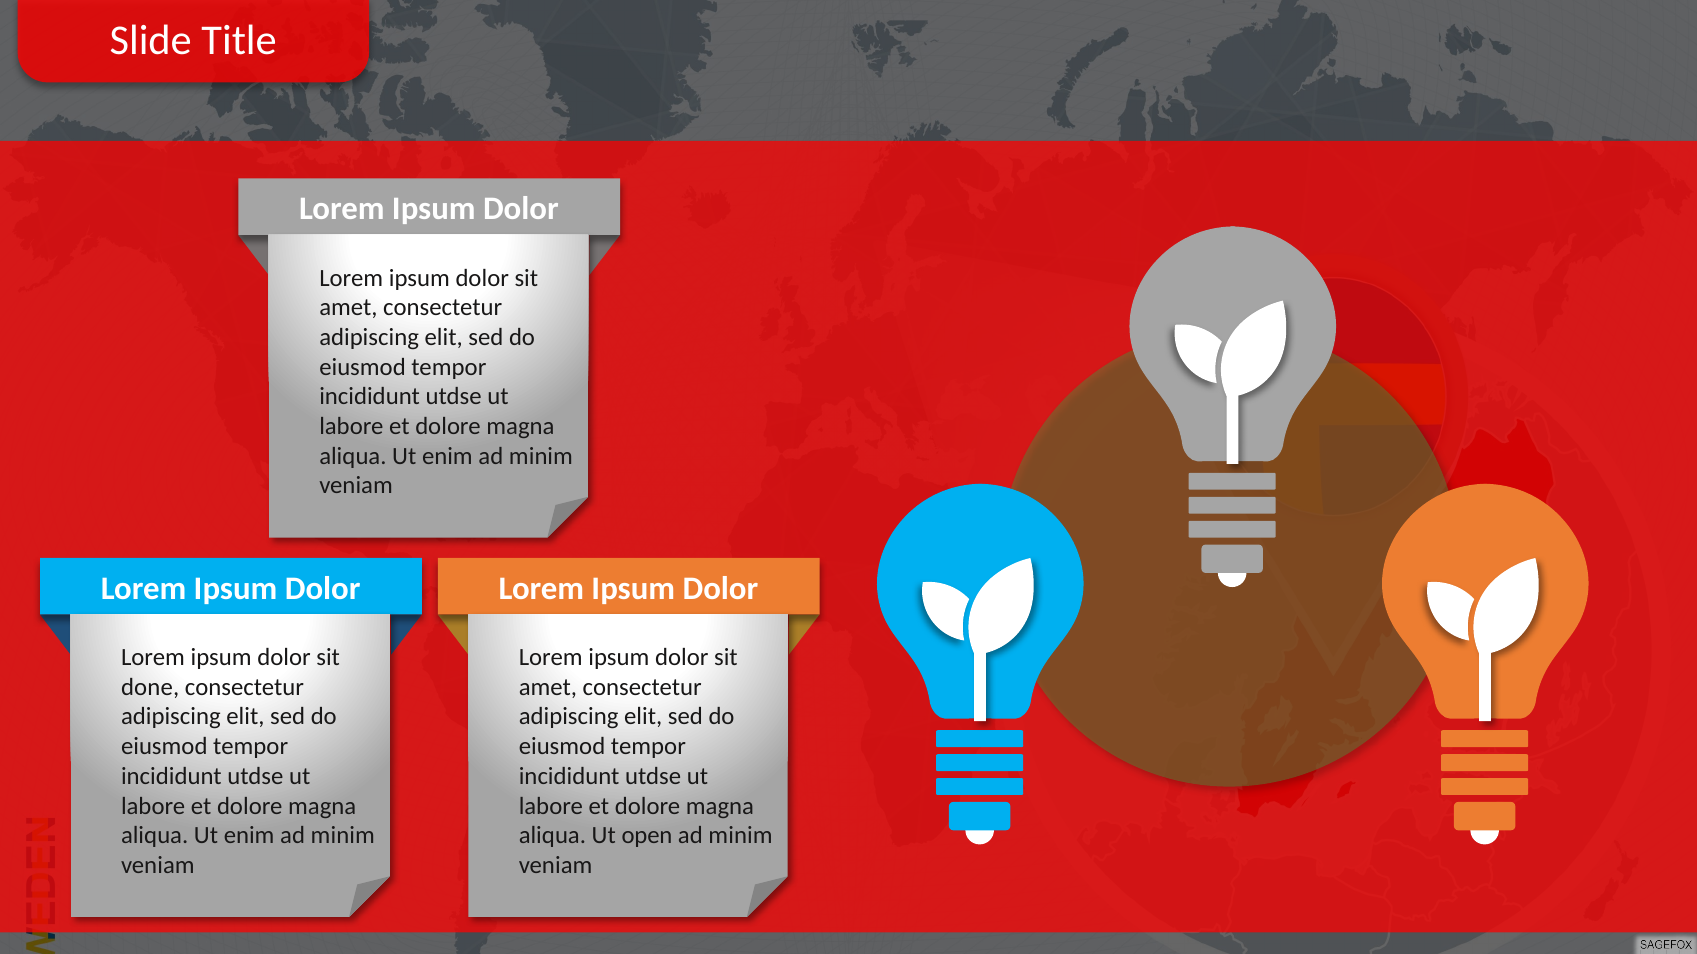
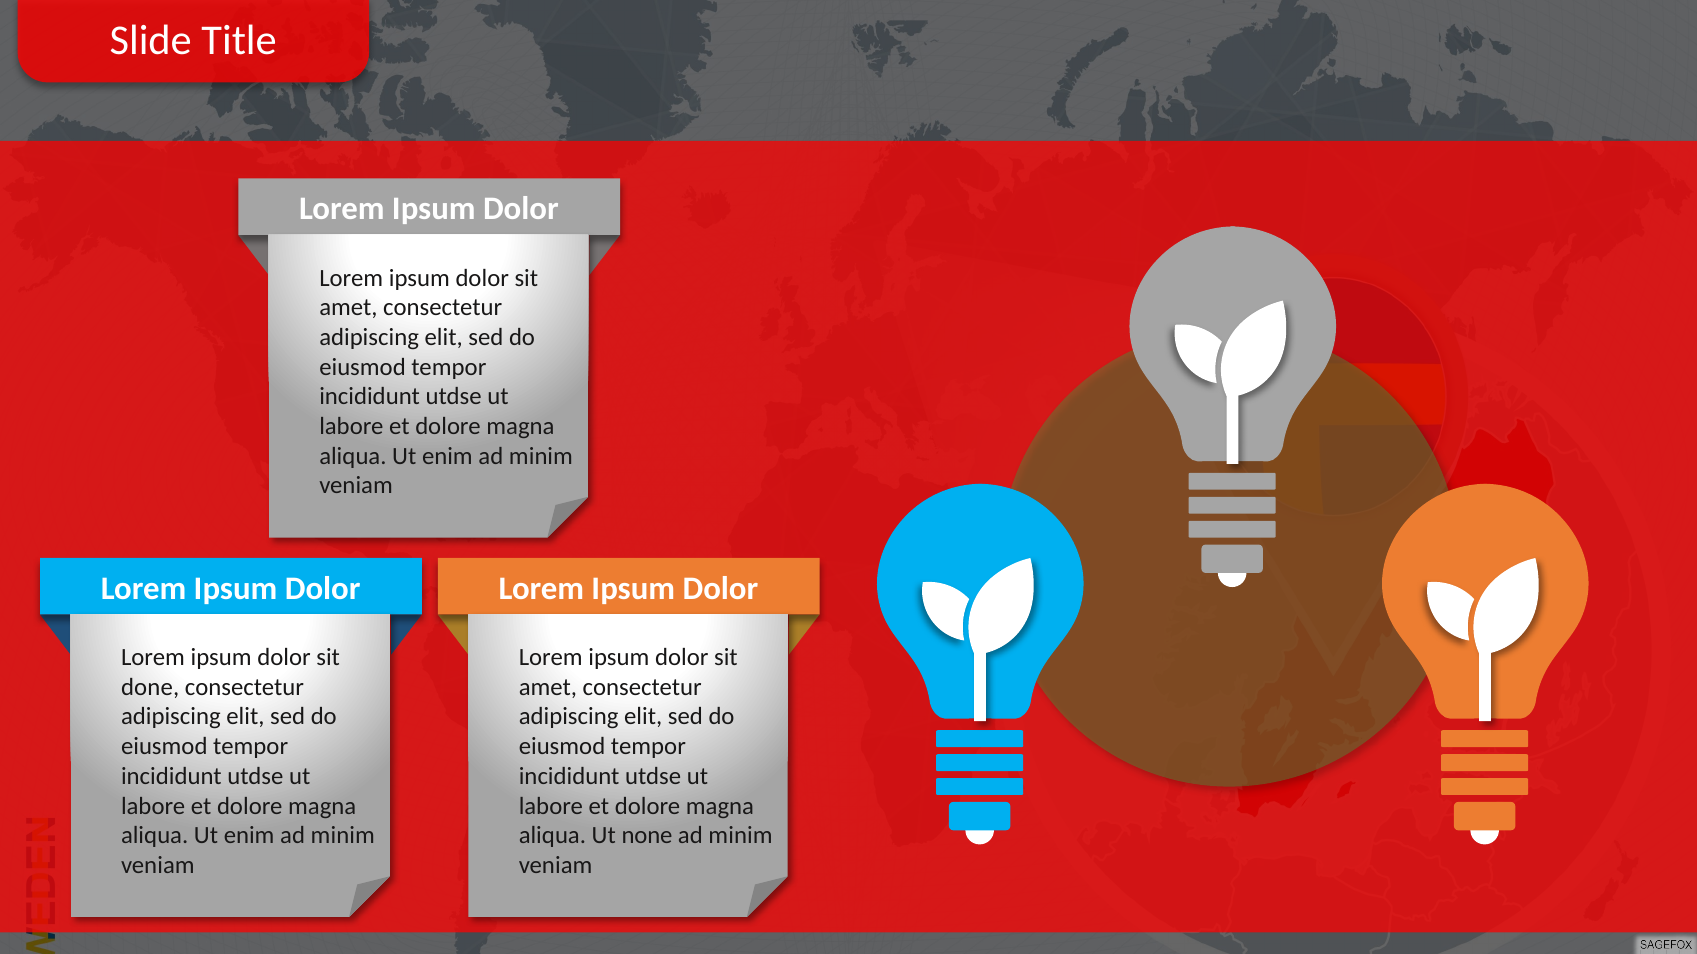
open: open -> none
